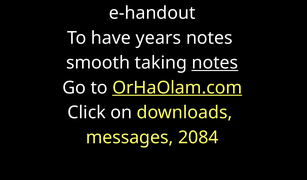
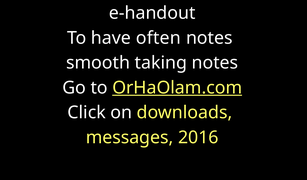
years: years -> often
notes at (215, 63) underline: present -> none
2084: 2084 -> 2016
